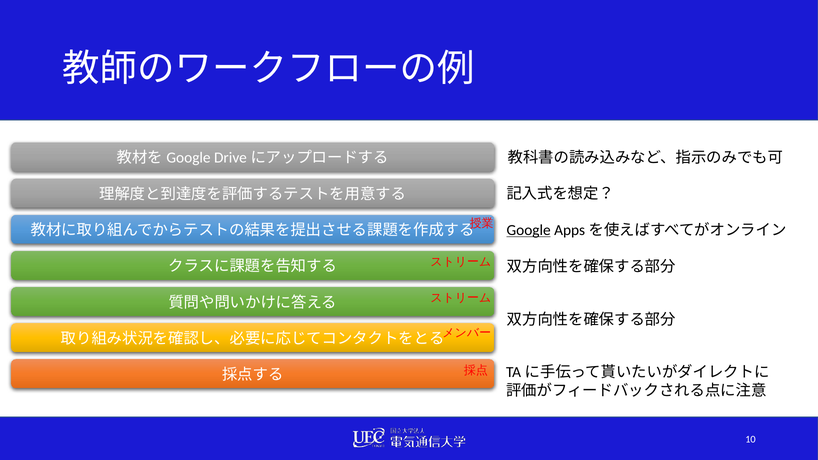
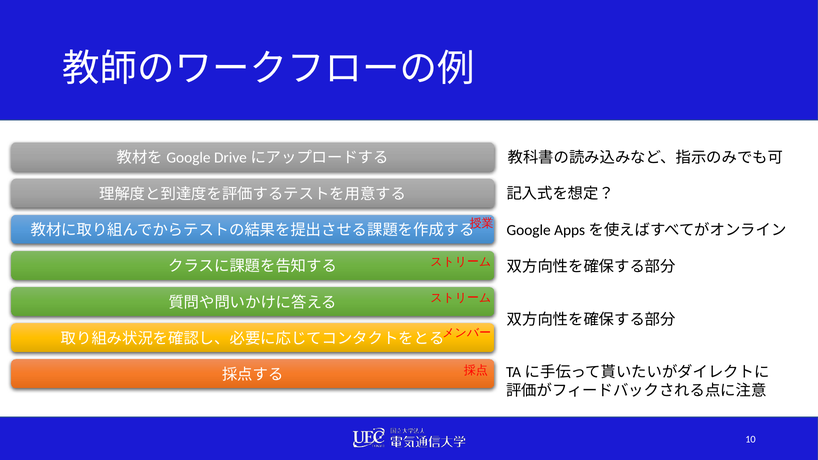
Google underline: present -> none
